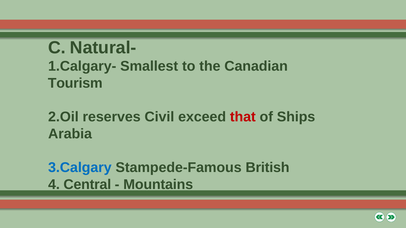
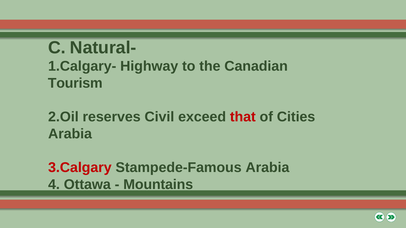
Smallest: Smallest -> Highway
Ships: Ships -> Cities
3.Calgary colour: blue -> red
Stampede-Famous British: British -> Arabia
Central: Central -> Ottawa
